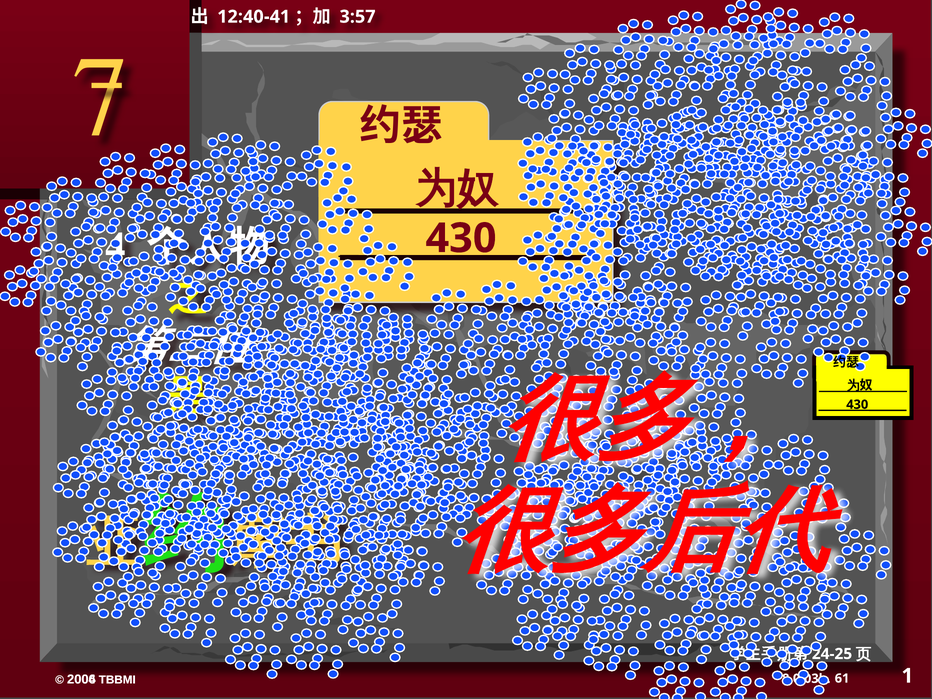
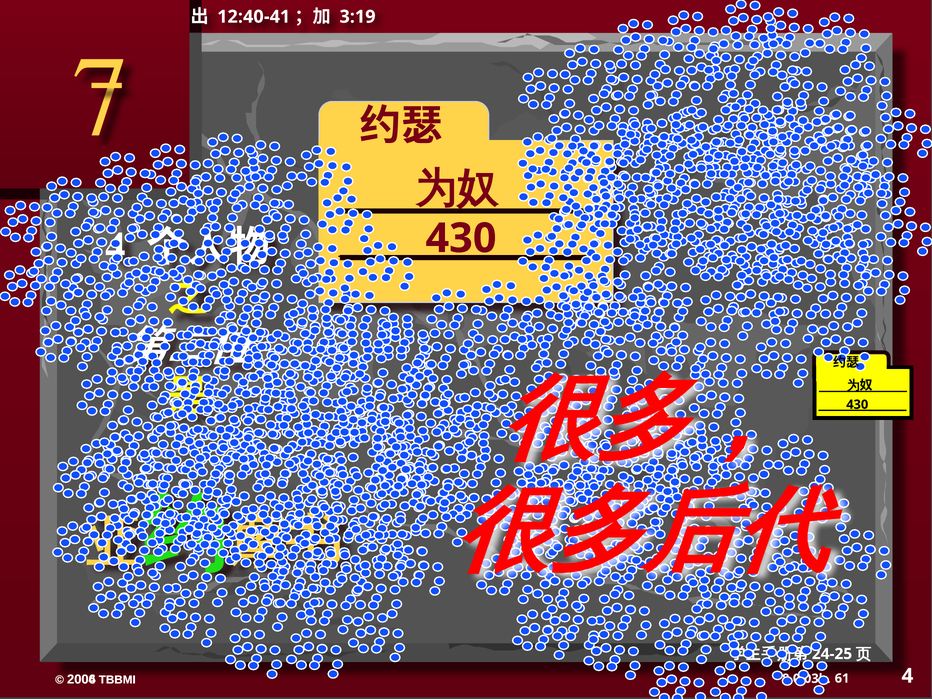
3:57: 3:57 -> 3:19
1 at (907, 676): 1 -> 4
